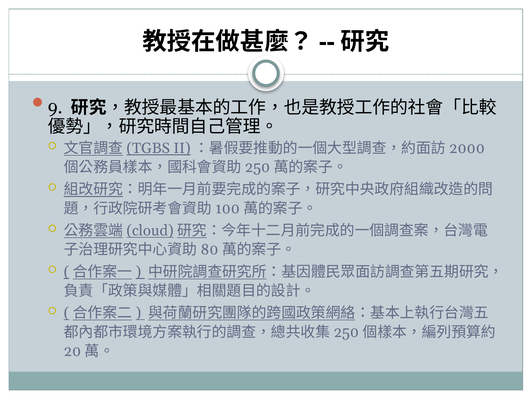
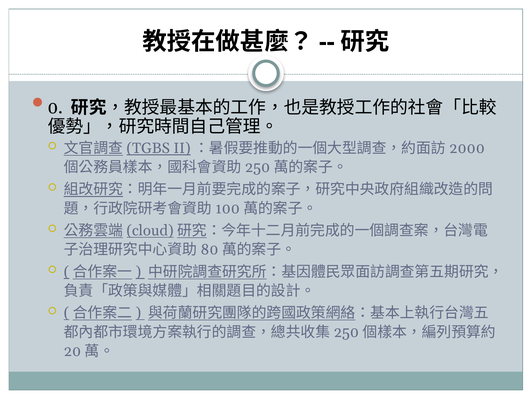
9: 9 -> 0
